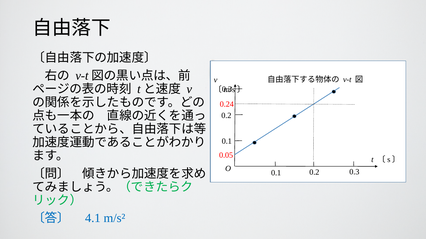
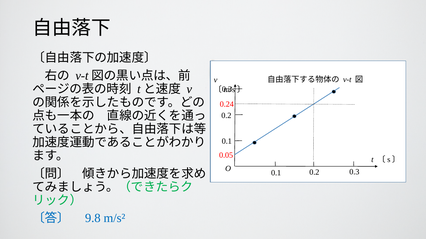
4.1: 4.1 -> 9.8
